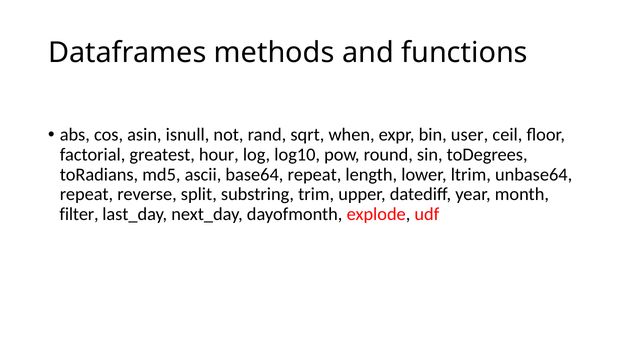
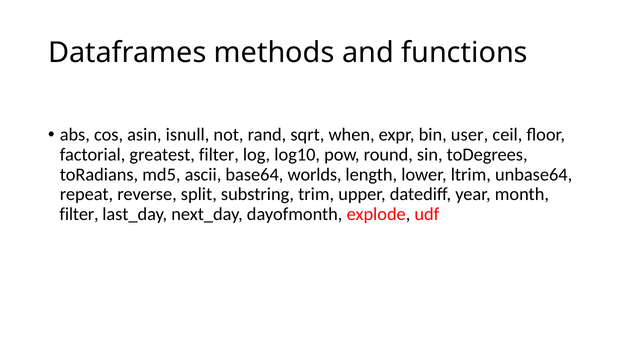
greatest hour: hour -> filter
base64 repeat: repeat -> worlds
